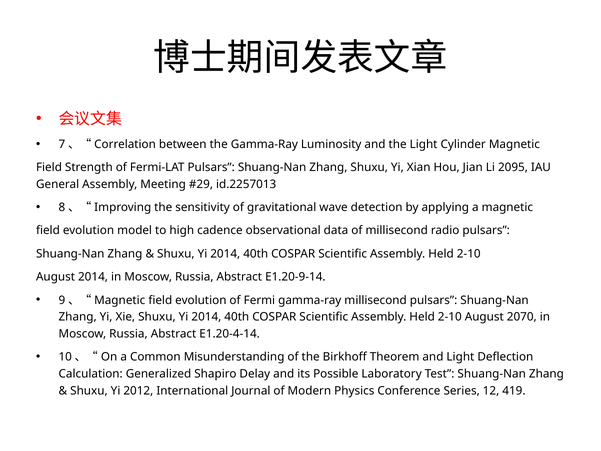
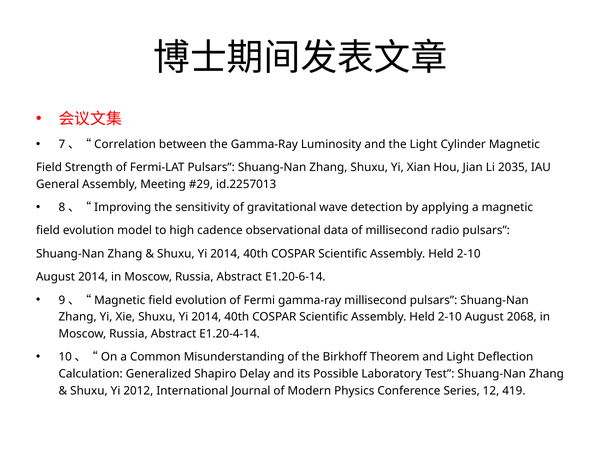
2095: 2095 -> 2035
E1.20-9-14: E1.20-9-14 -> E1.20-6-14
2070: 2070 -> 2068
